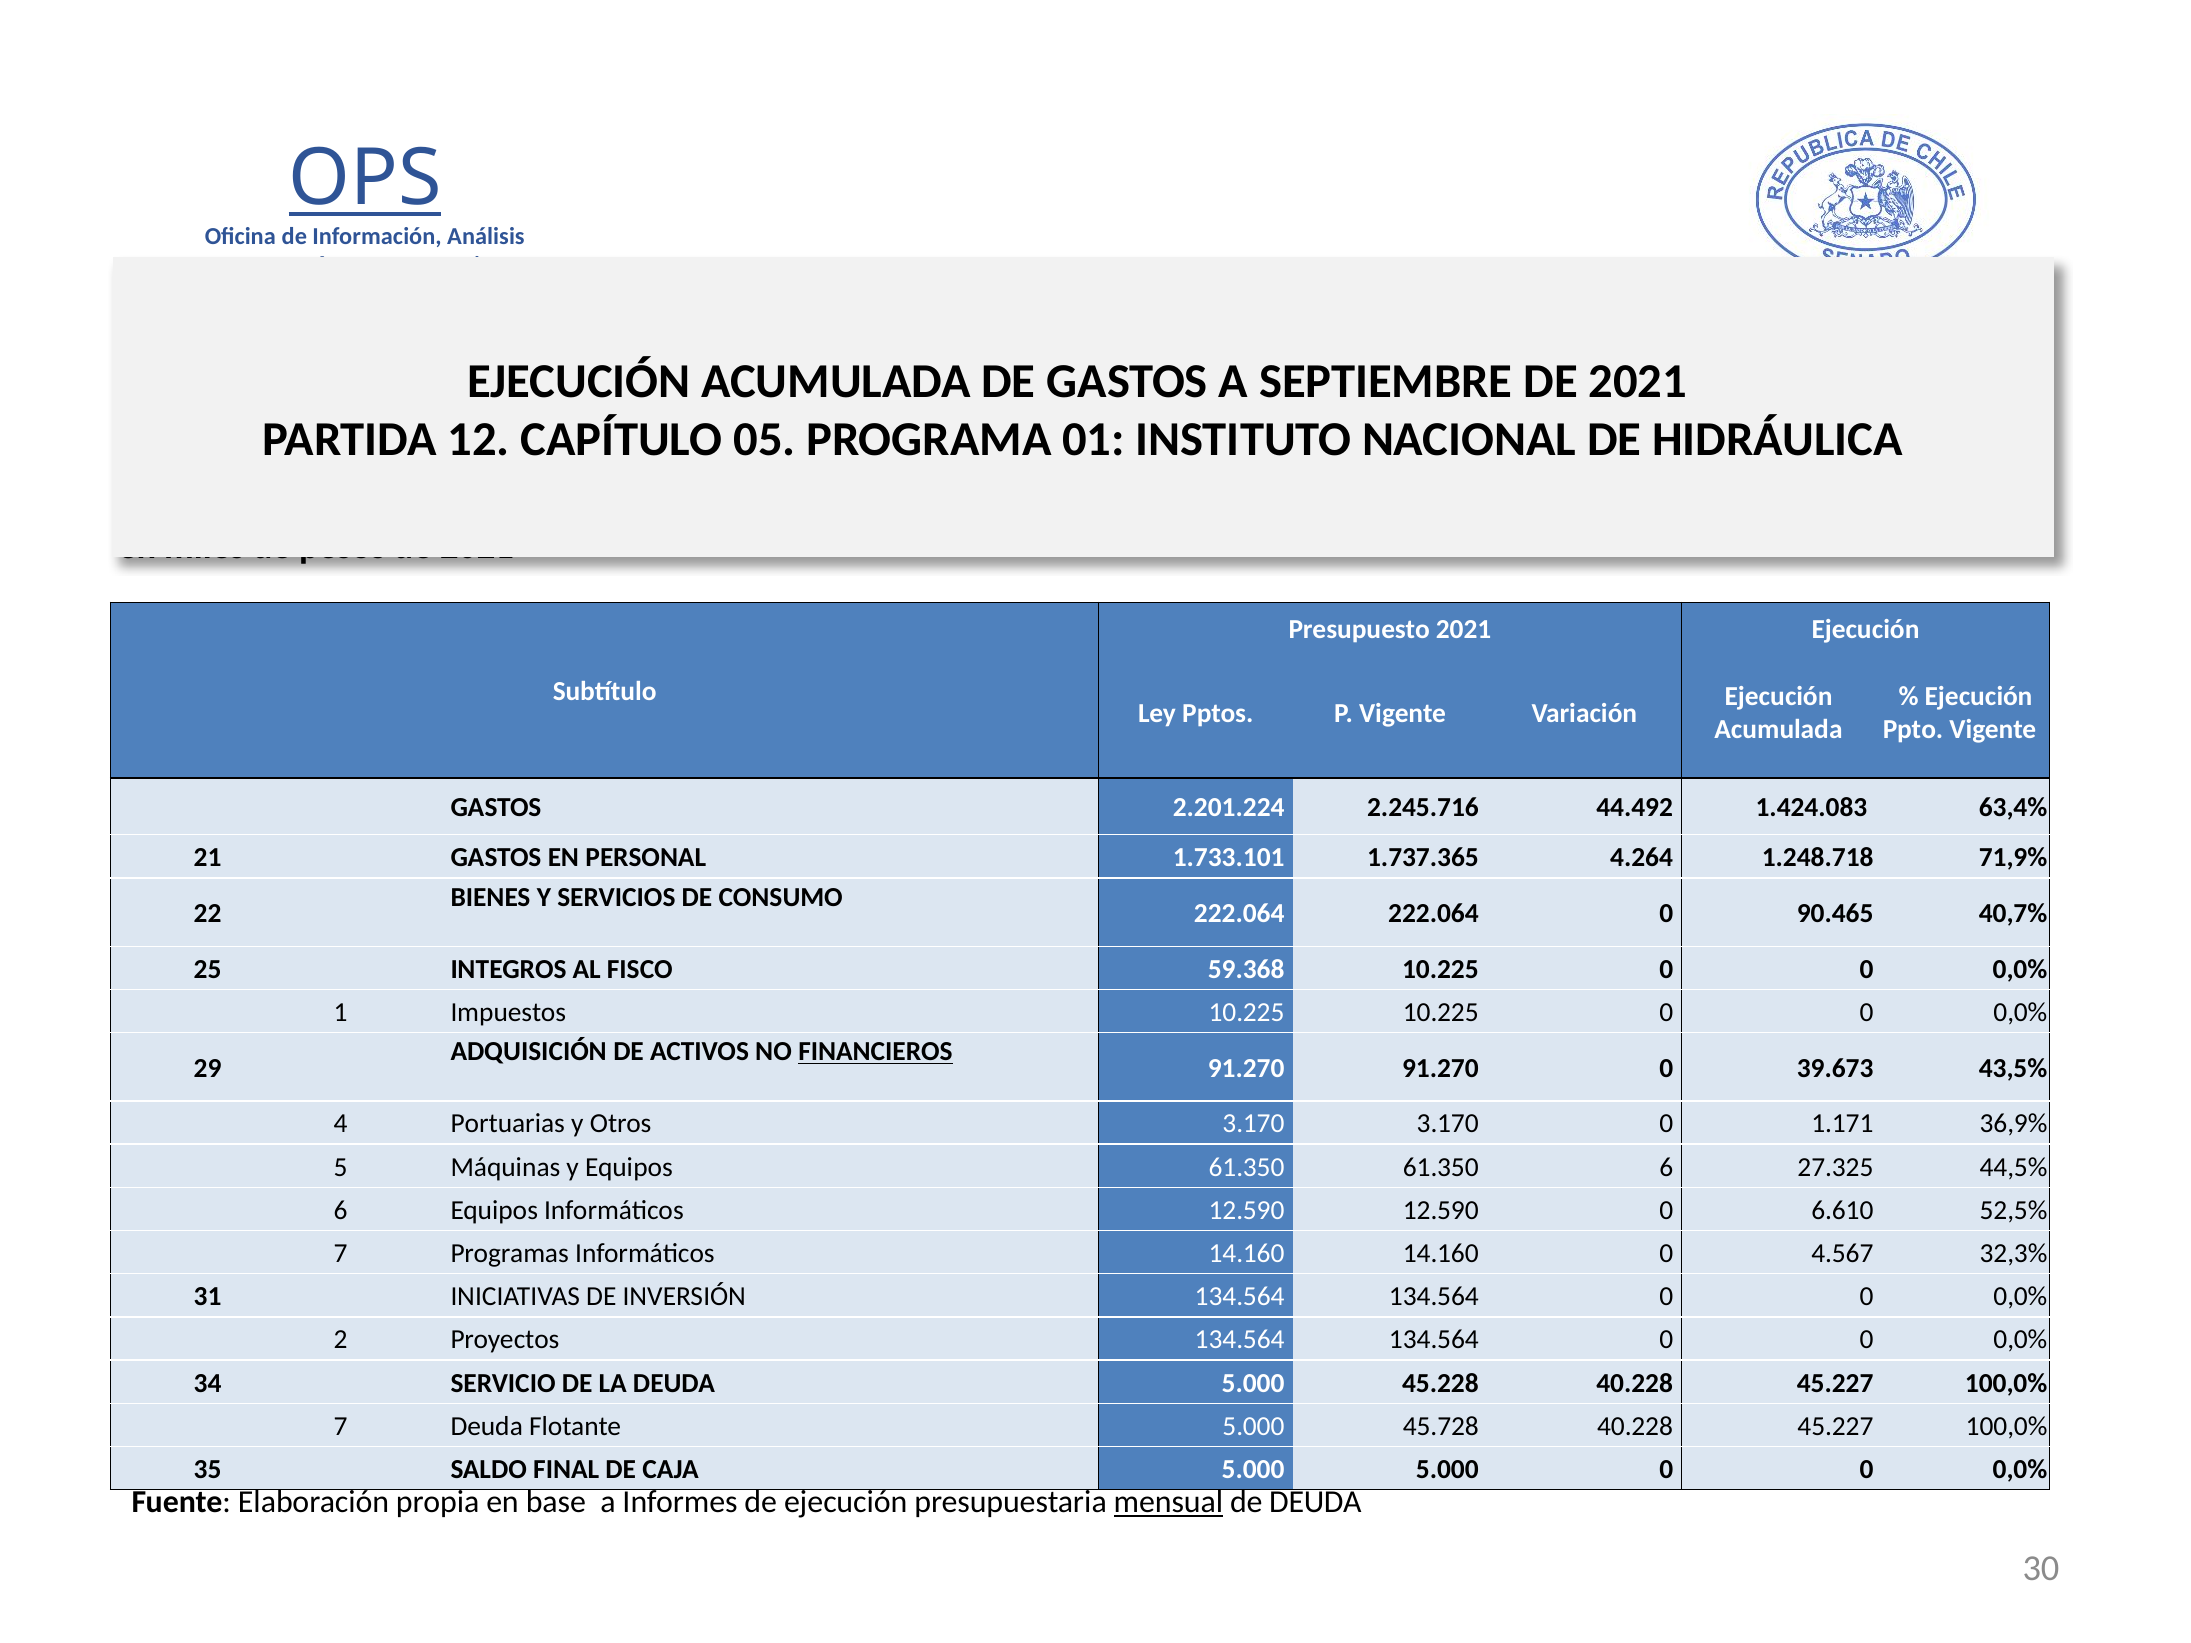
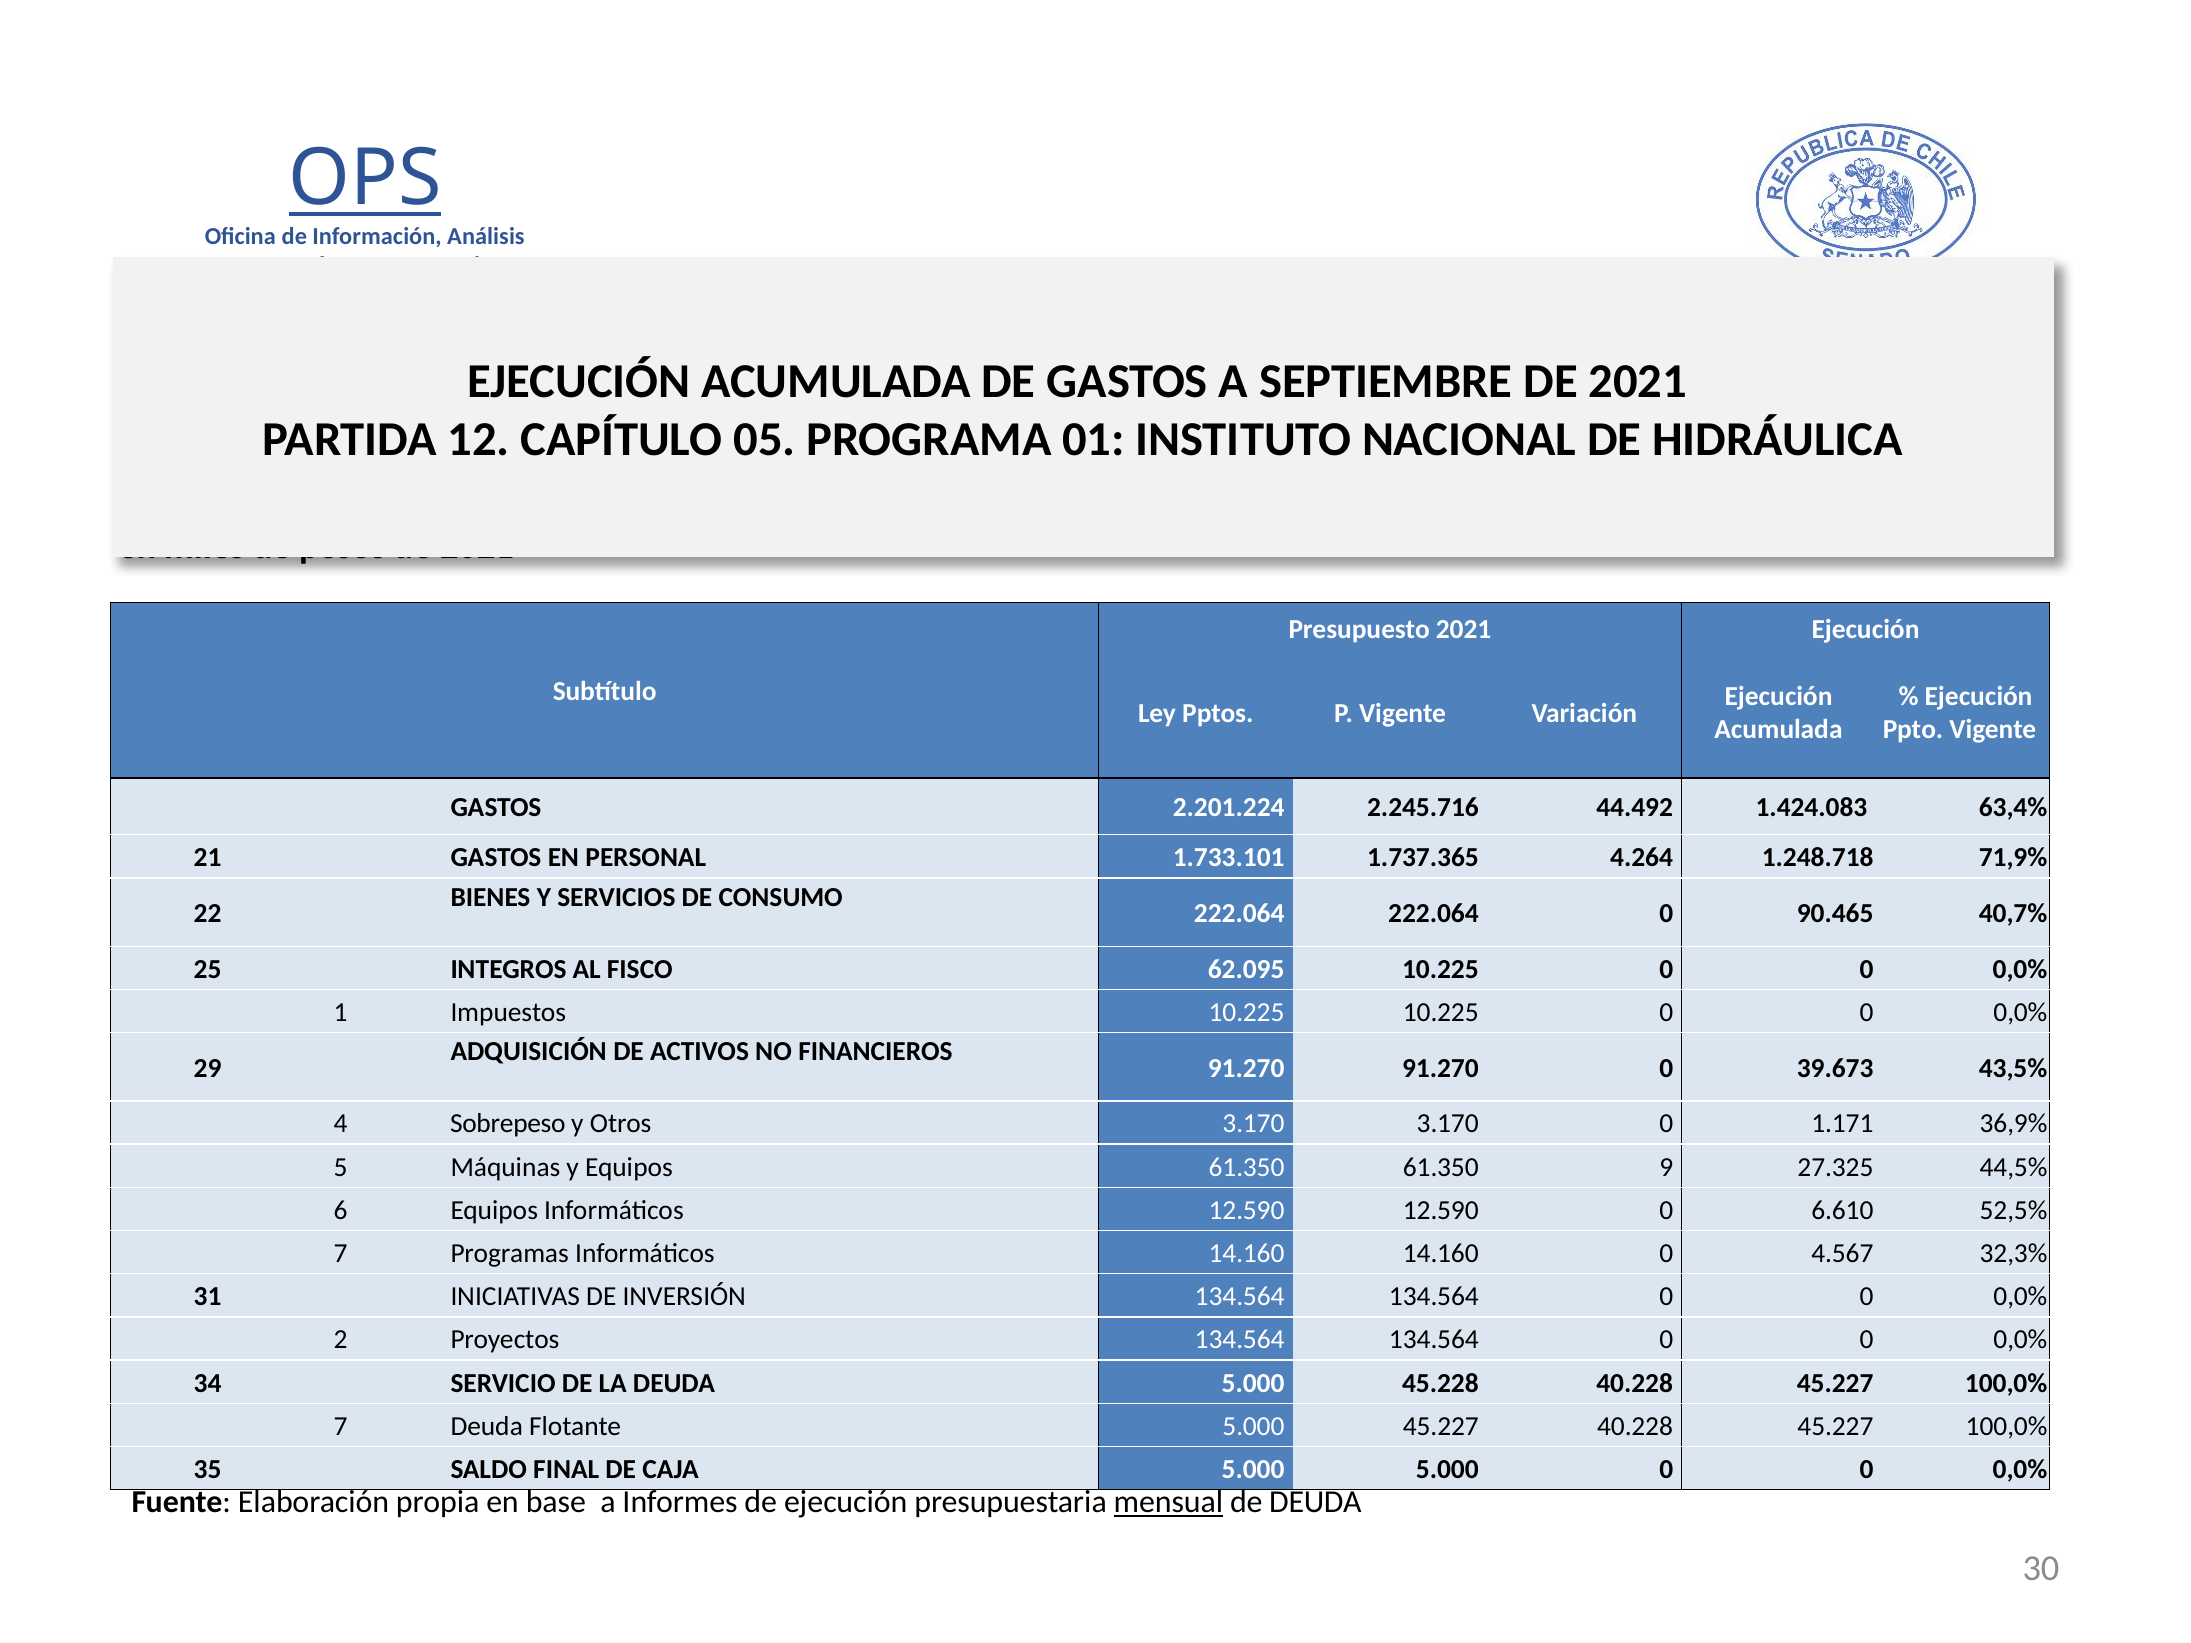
59.368: 59.368 -> 62.095
FINANCIEROS underline: present -> none
Portuarias: Portuarias -> Sobrepeso
61.350 6: 6 -> 9
5.000 45.728: 45.728 -> 45.227
